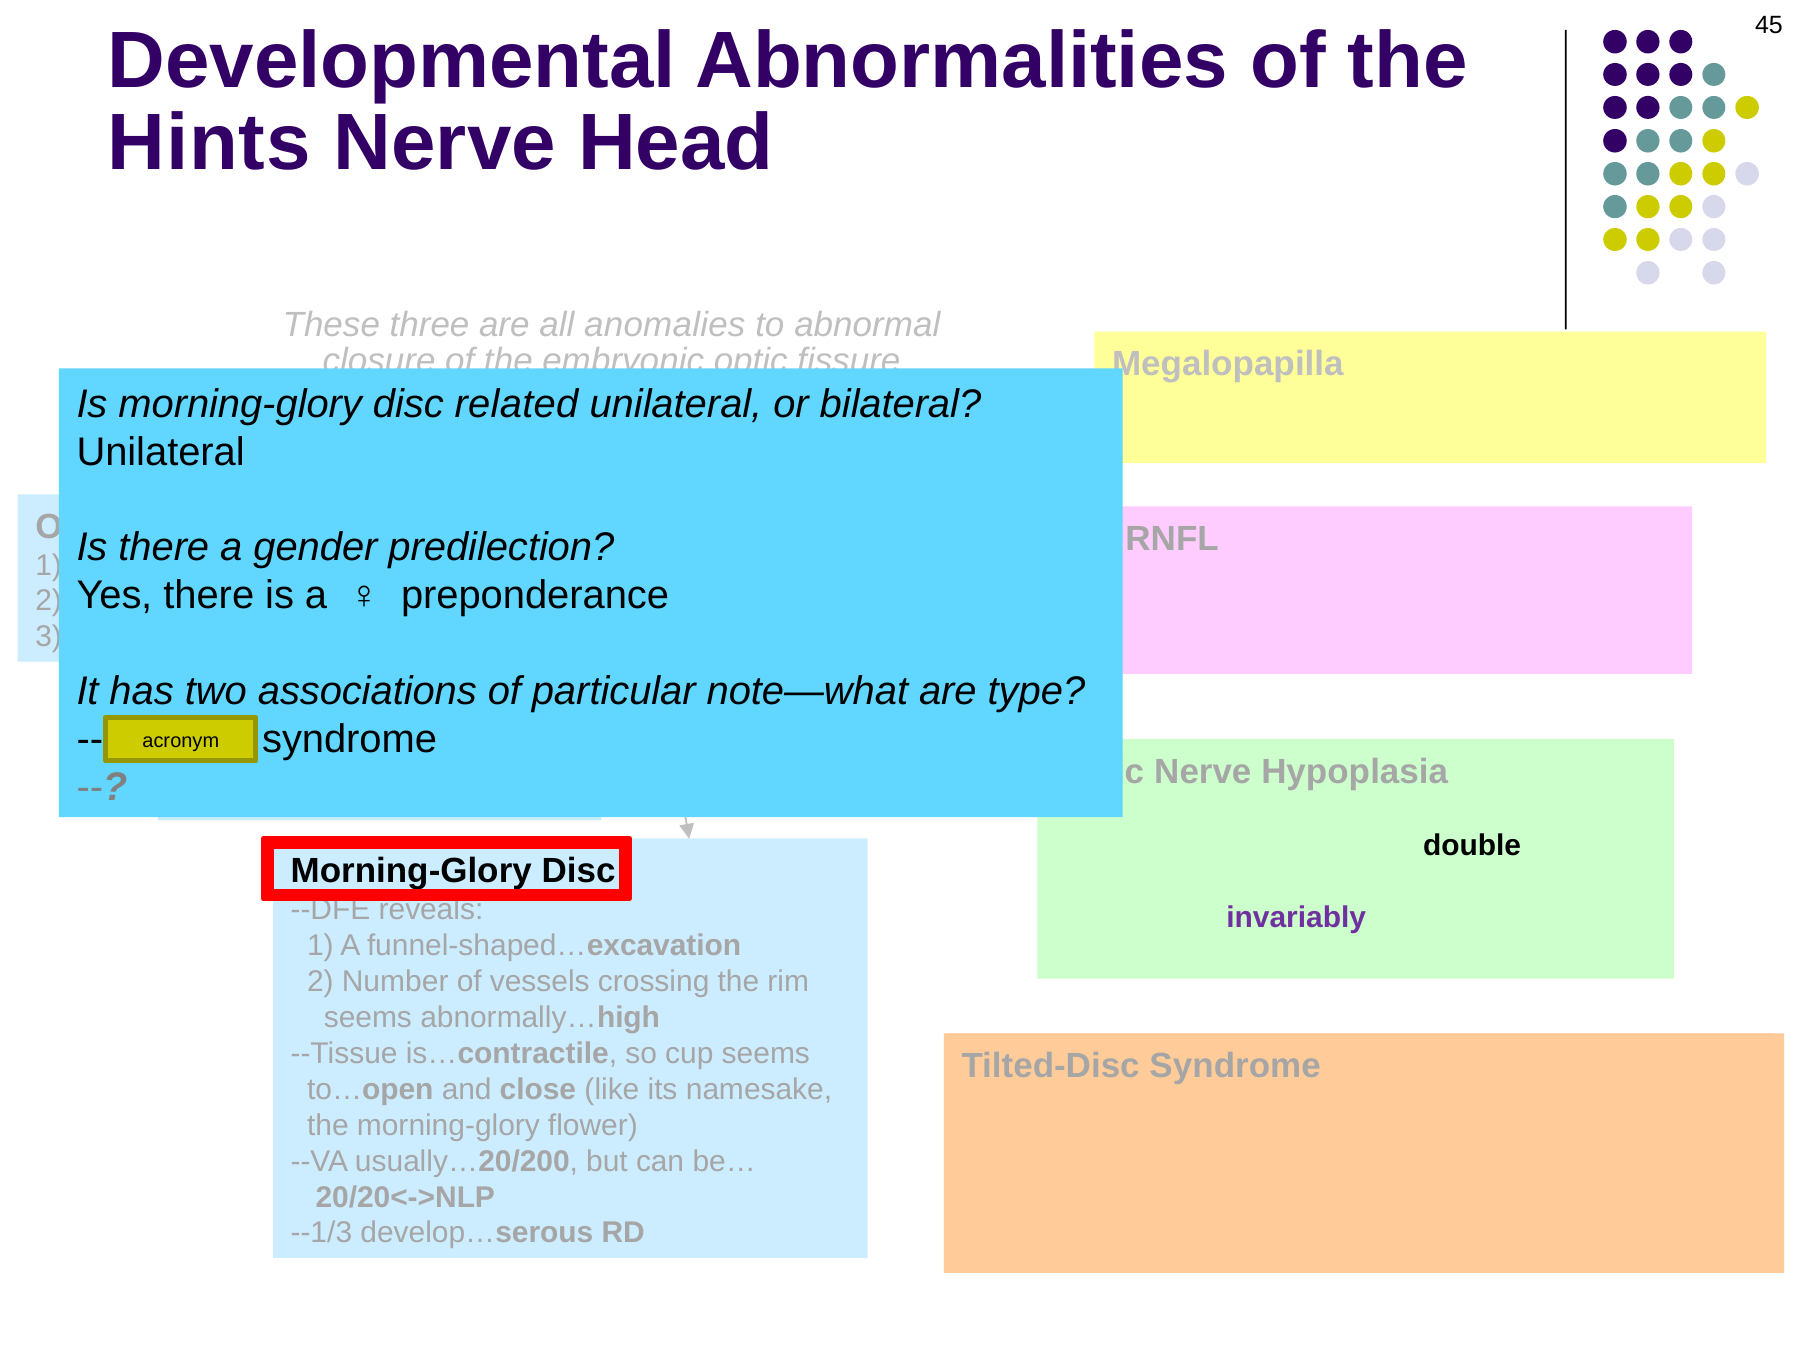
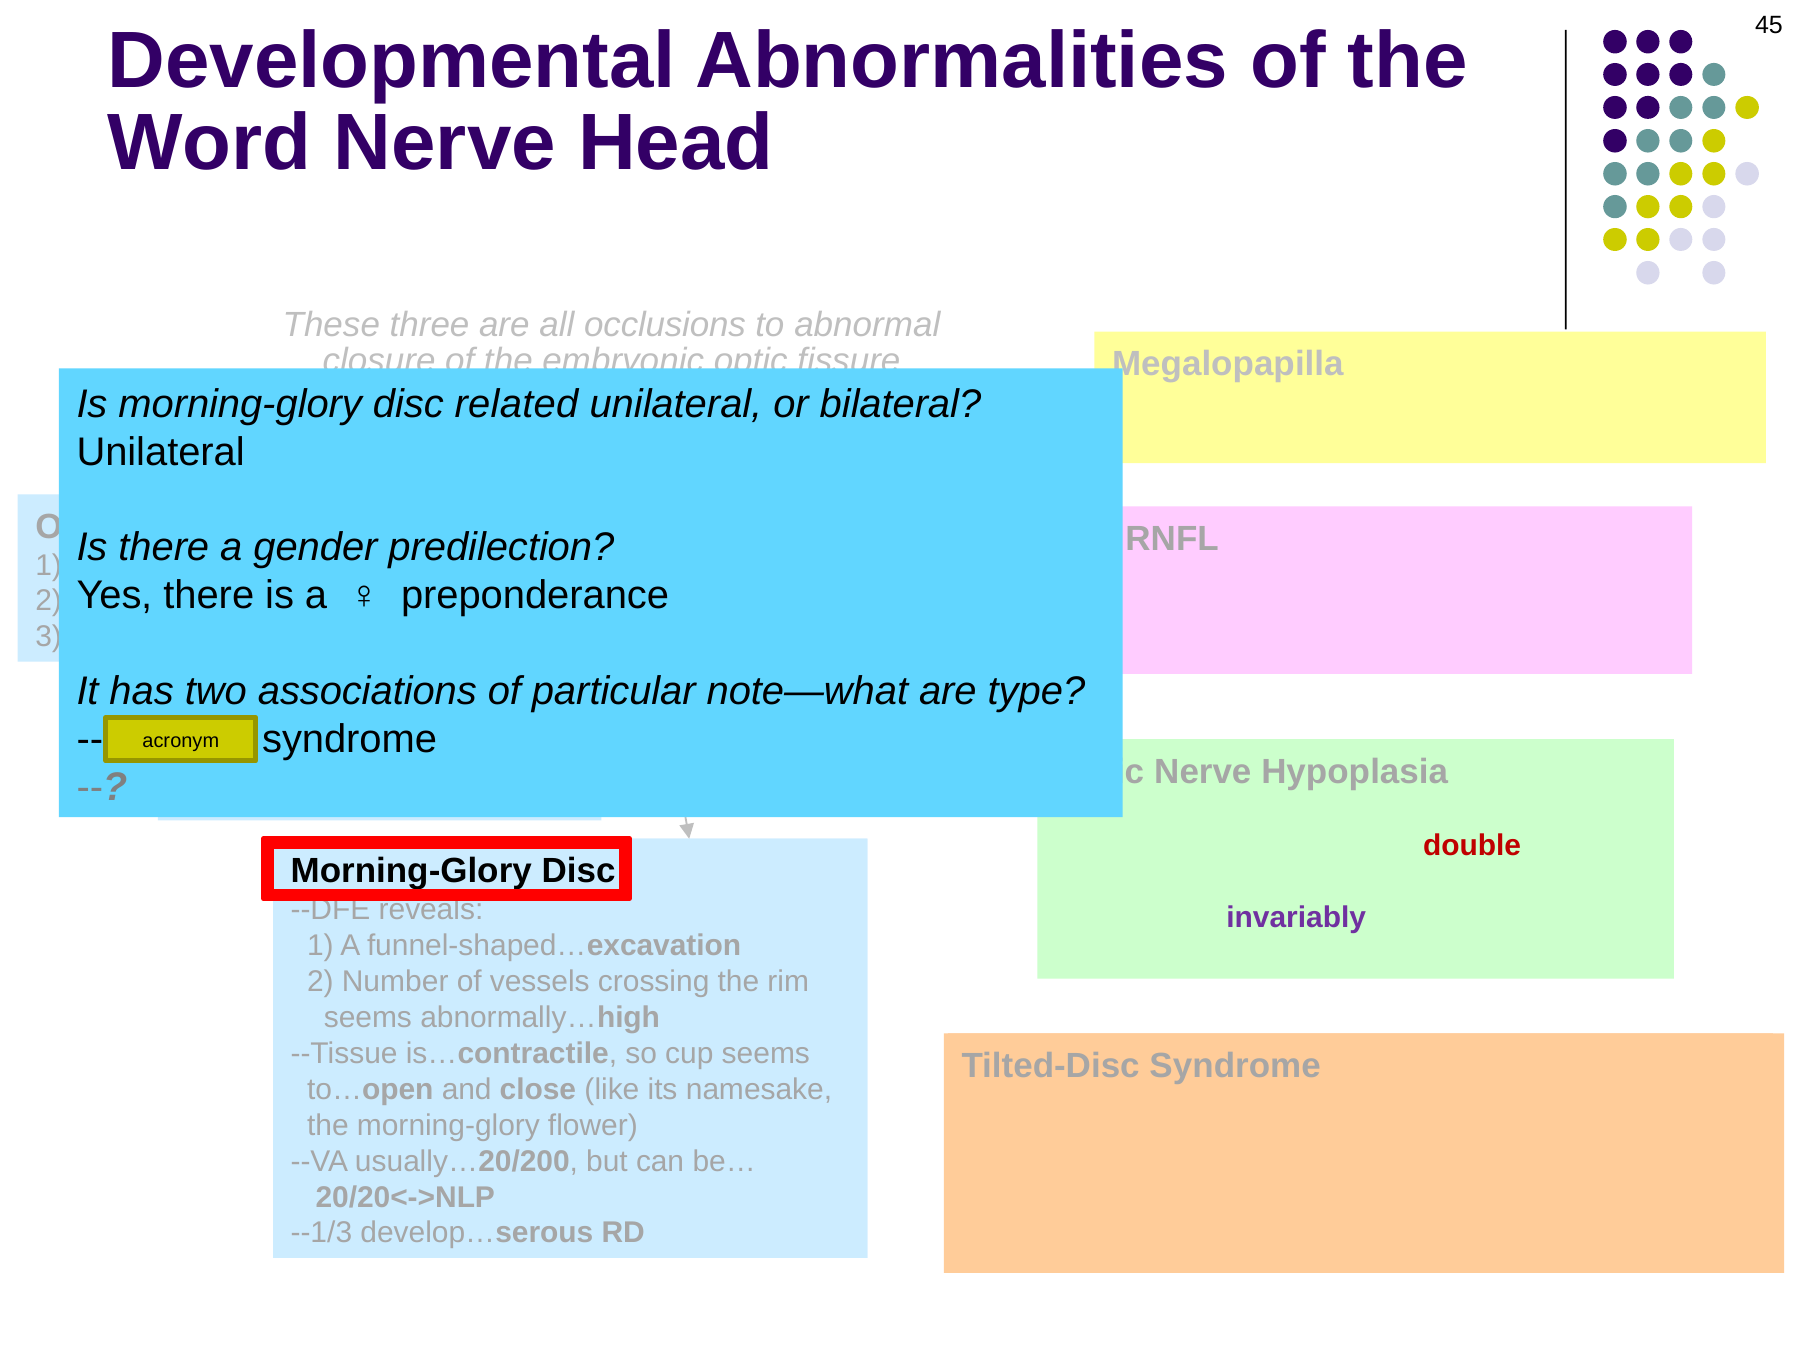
Hints: Hints -> Word
anomalies: anomalies -> occlusions
double colour: black -> red
